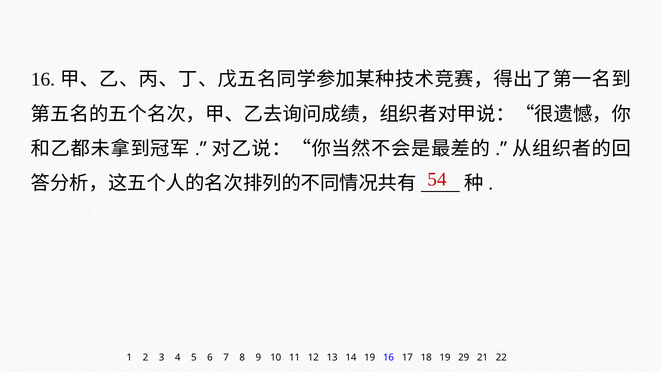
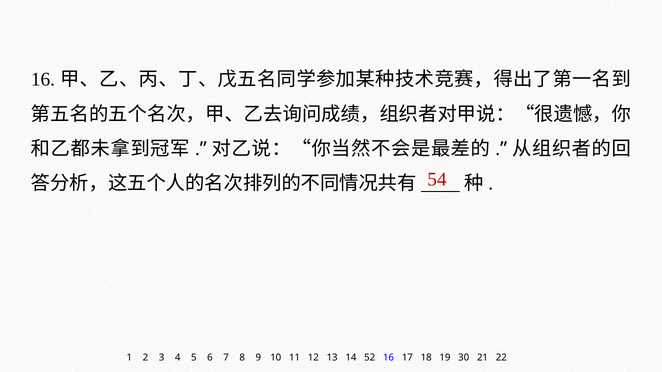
14 19: 19 -> 52
29: 29 -> 30
